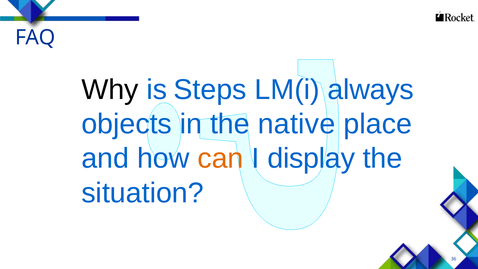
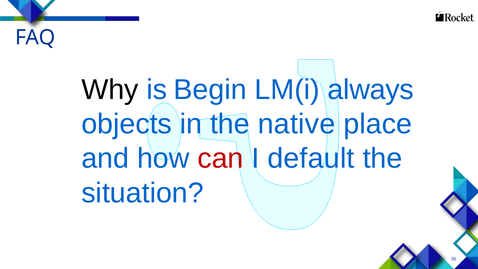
Steps: Steps -> Begin
can colour: orange -> red
display: display -> default
